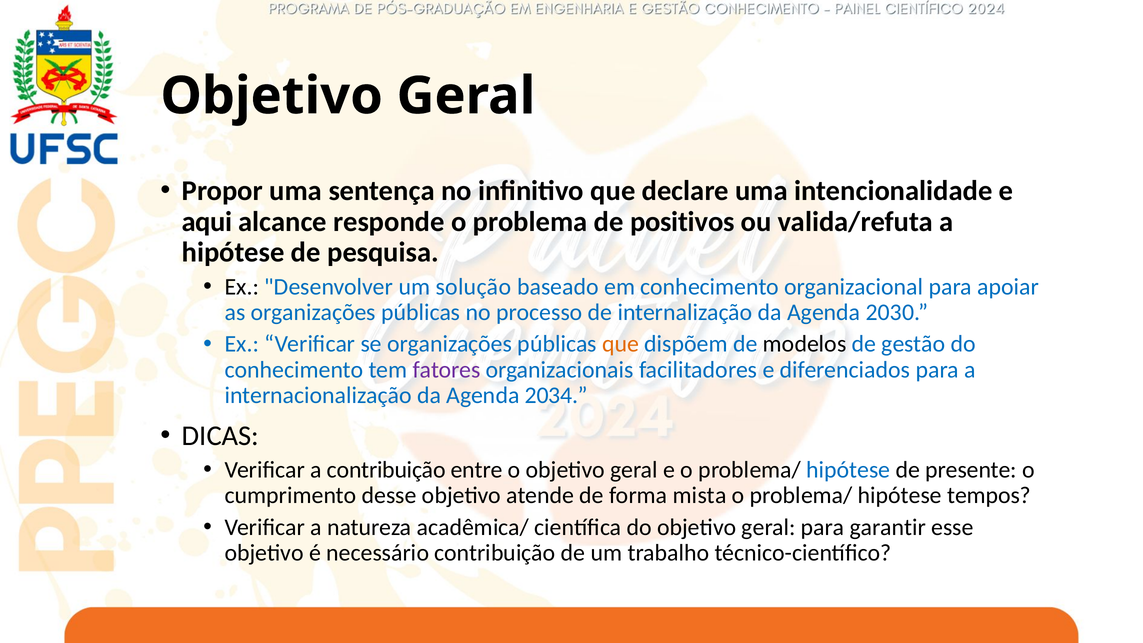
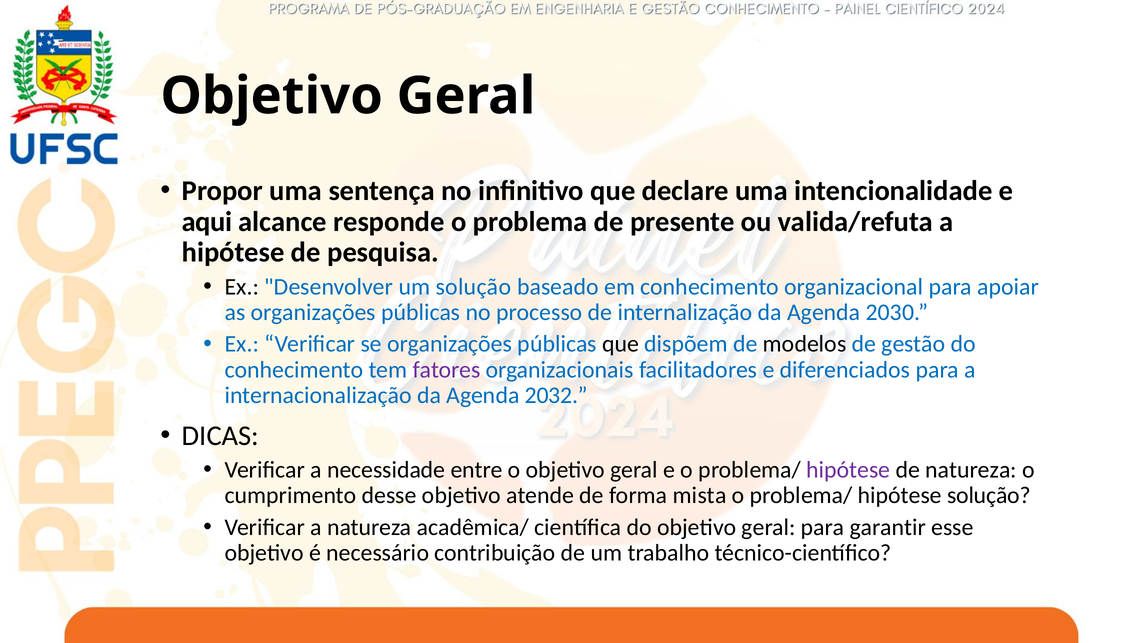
positivos: positivos -> presente
que at (621, 344) colour: orange -> black
2034: 2034 -> 2032
a contribuição: contribuição -> necessidade
hipótese at (848, 470) colour: blue -> purple
de presente: presente -> natureza
hipótese tempos: tempos -> solução
